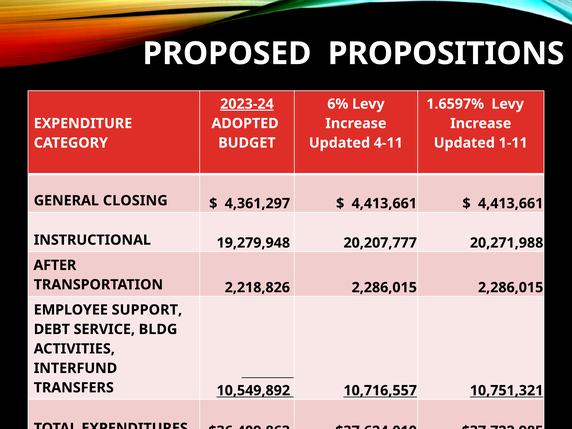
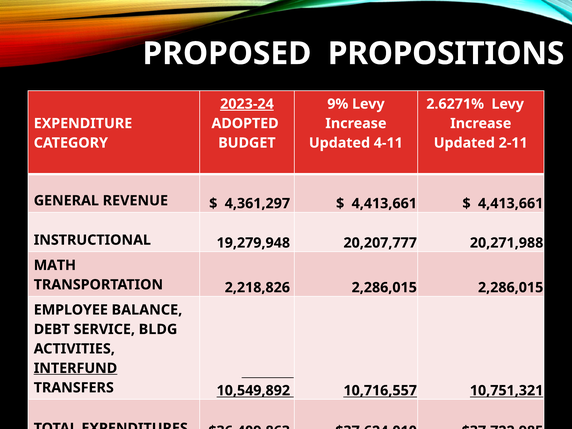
6%: 6% -> 9%
1.6597%: 1.6597% -> 2.6271%
1-11: 1-11 -> 2-11
CLOSING: CLOSING -> REVENUE
AFTER: AFTER -> MATH
SUPPORT: SUPPORT -> BALANCE
INTERFUND underline: none -> present
